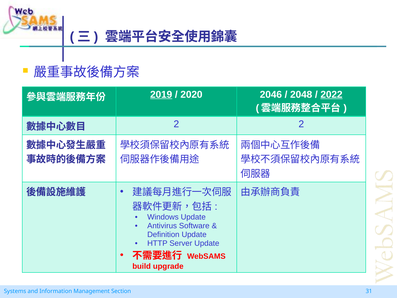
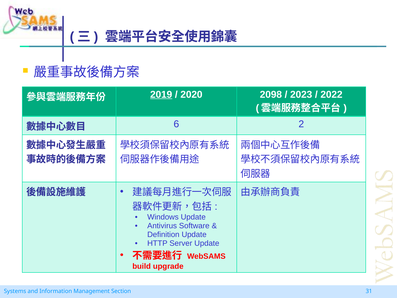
2046: 2046 -> 2098
2048: 2048 -> 2023
2022 underline: present -> none
2 at (176, 124): 2 -> 6
